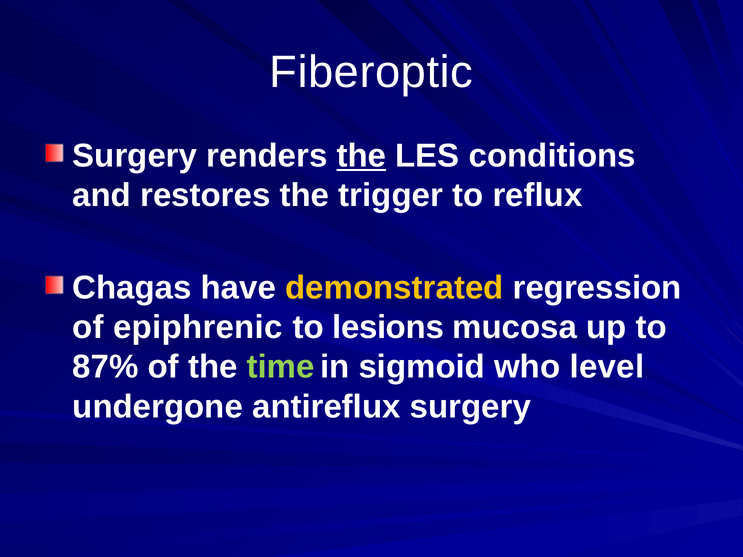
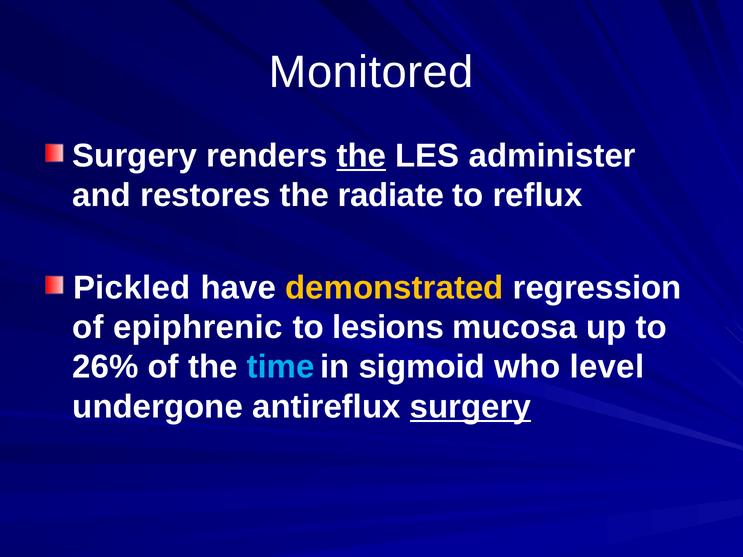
Fiberoptic: Fiberoptic -> Monitored
conditions: conditions -> administer
trigger: trigger -> radiate
Chagas: Chagas -> Pickled
87%: 87% -> 26%
time colour: light green -> light blue
surgery at (470, 407) underline: none -> present
